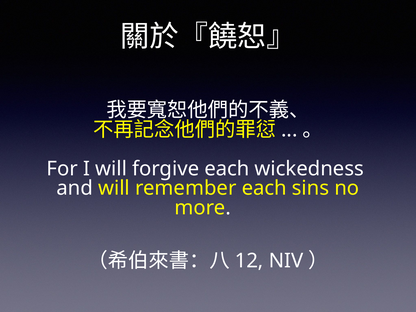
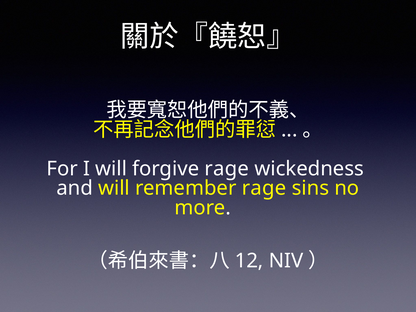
forgive each: each -> rage
remember each: each -> rage
